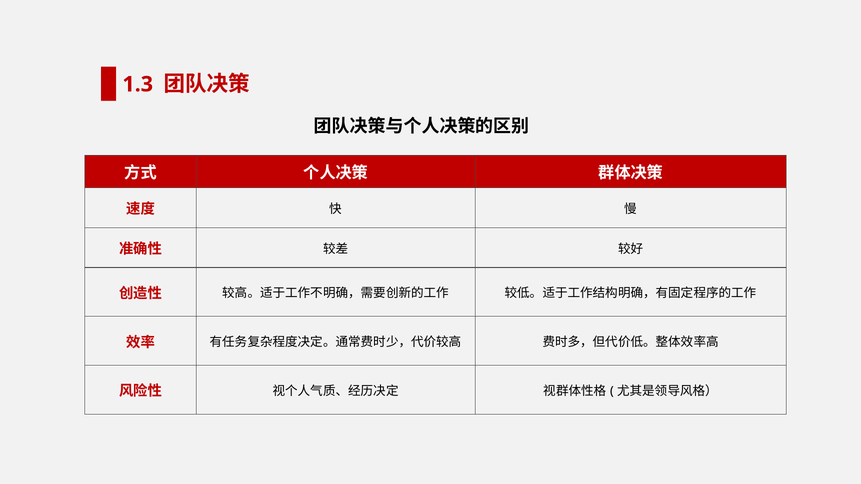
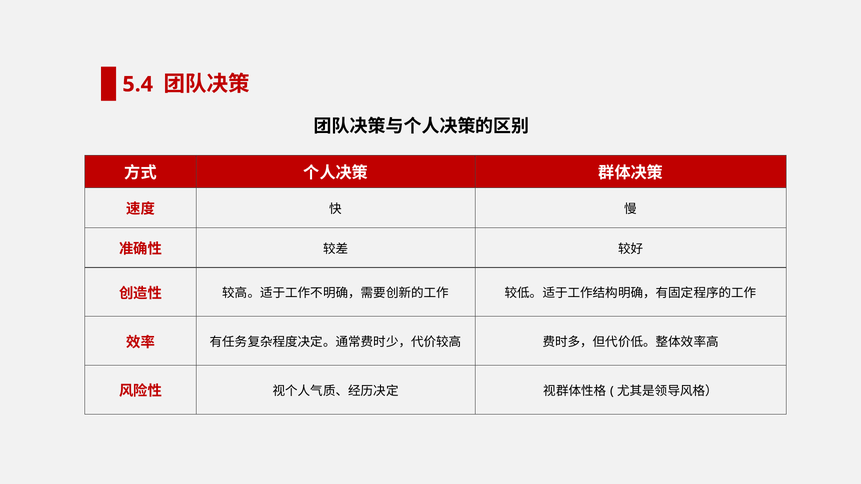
1.3: 1.3 -> 5.4
